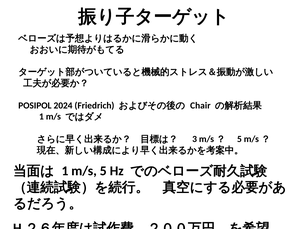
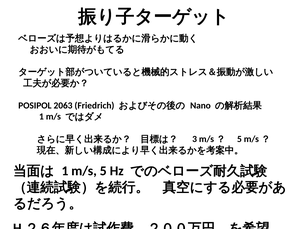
2024: 2024 -> 2063
Chair: Chair -> Nano
